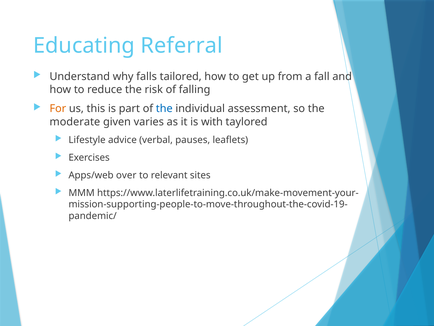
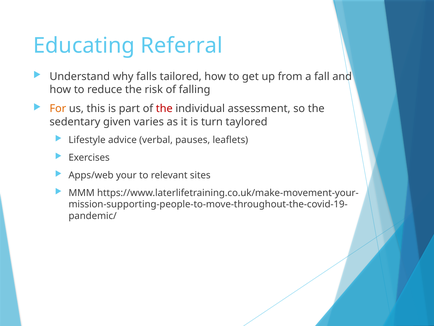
the at (164, 109) colour: blue -> red
moderate: moderate -> sedentary
with: with -> turn
over: over -> your
